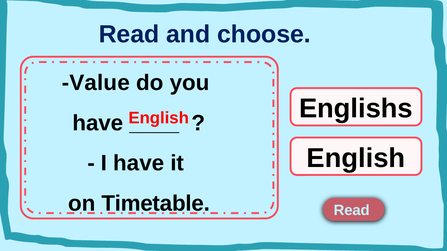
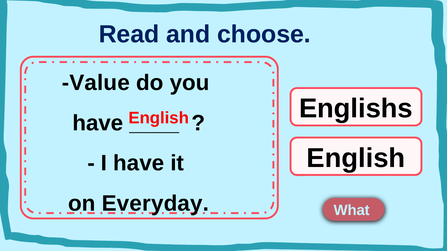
Timetable: Timetable -> Everyday
Read at (352, 211): Read -> What
